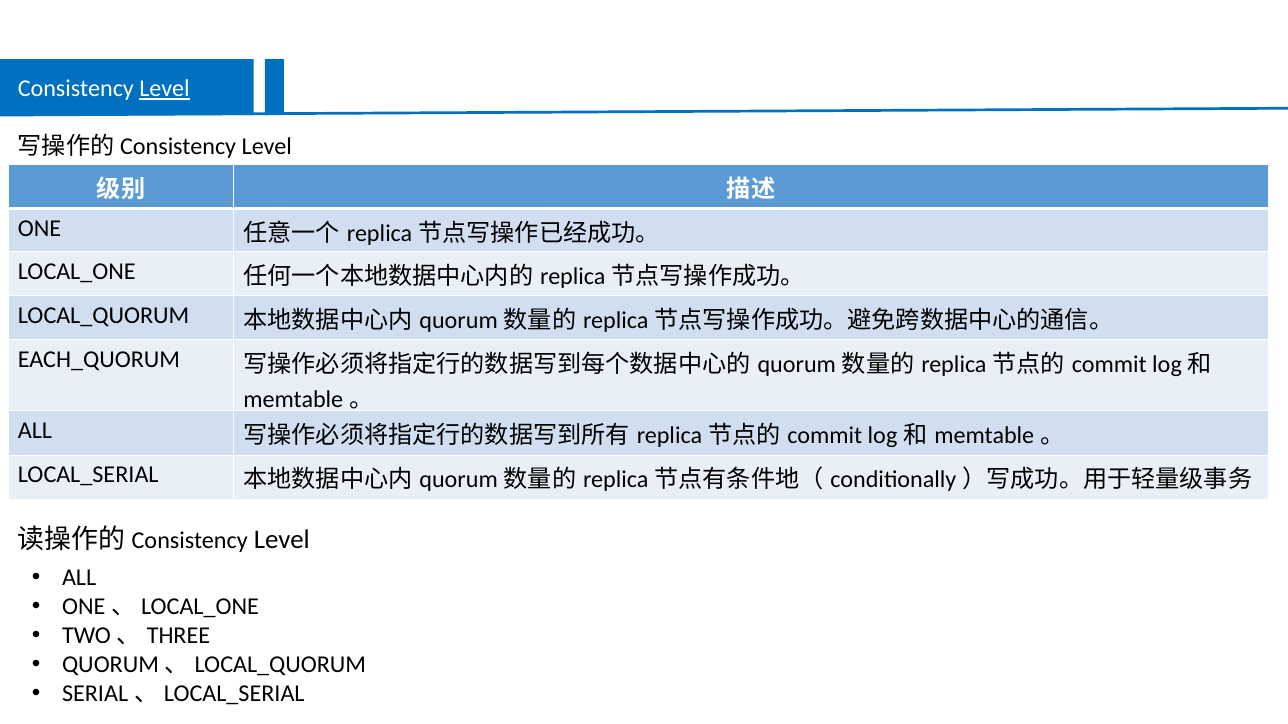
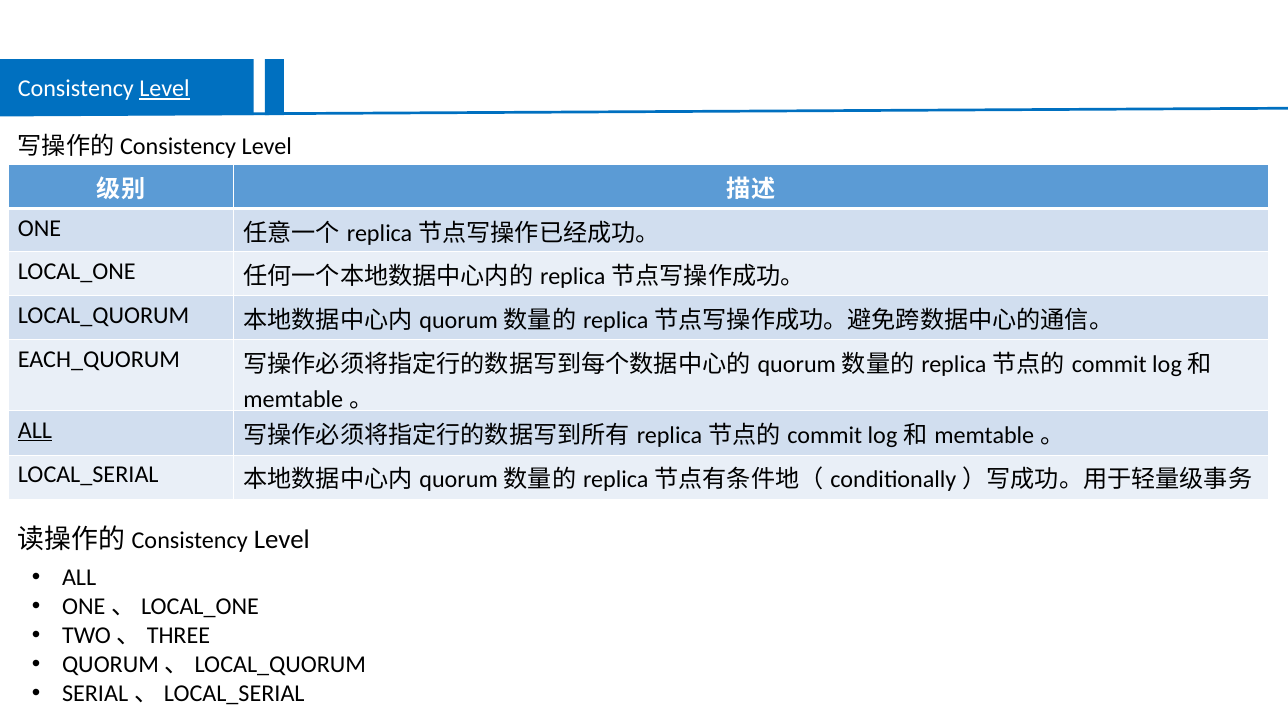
ALL at (35, 431) underline: none -> present
